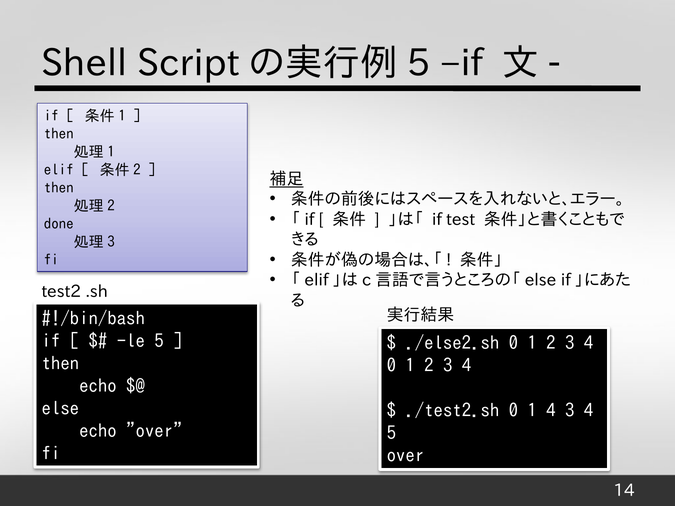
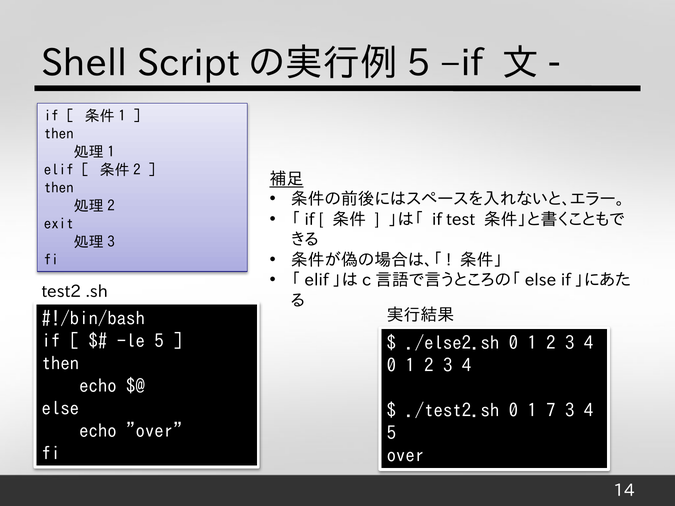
done: done -> exit
1 4: 4 -> 7
